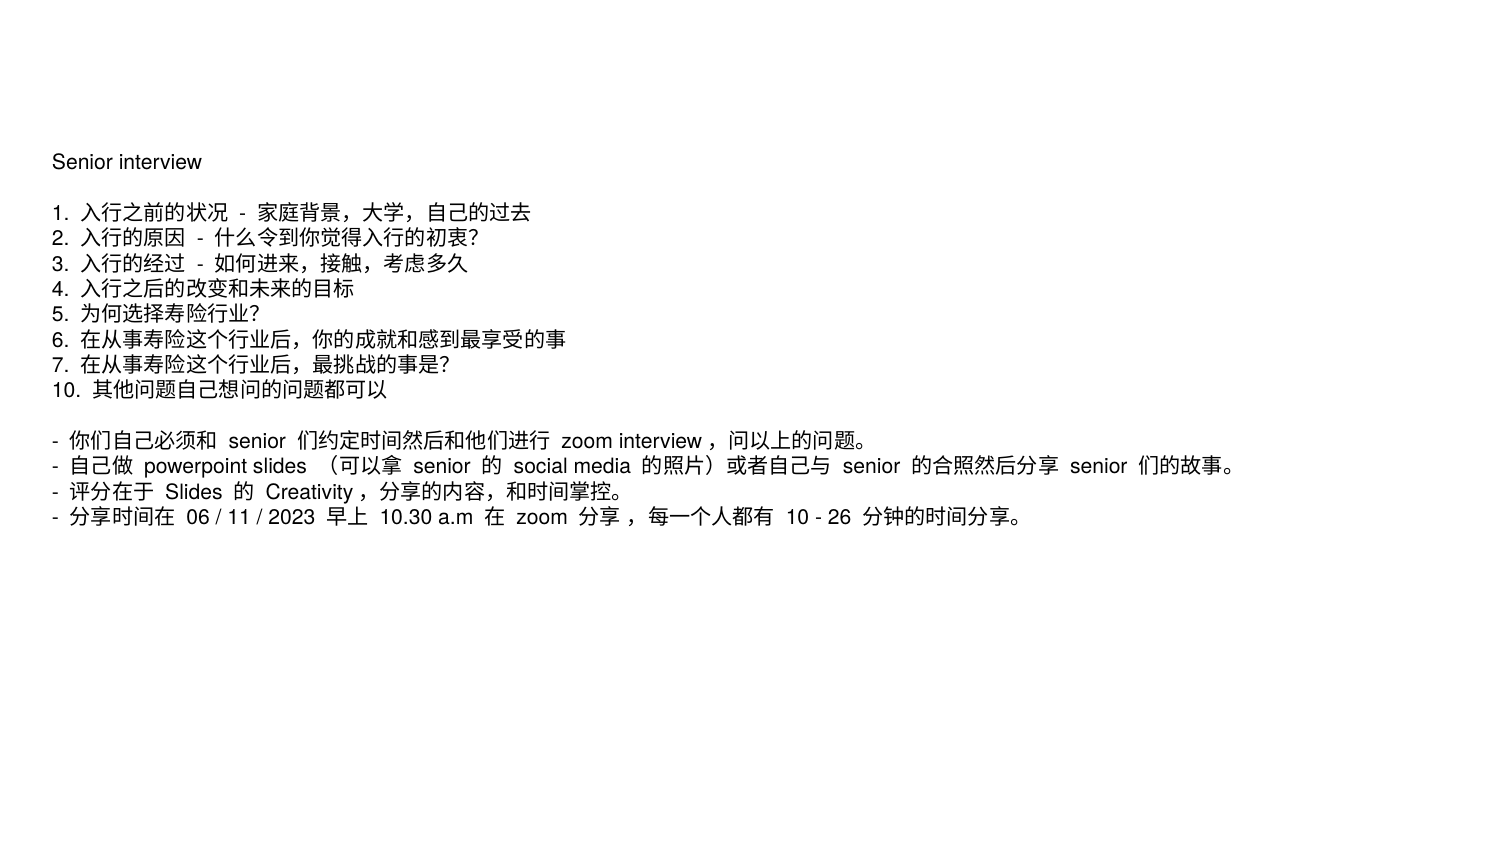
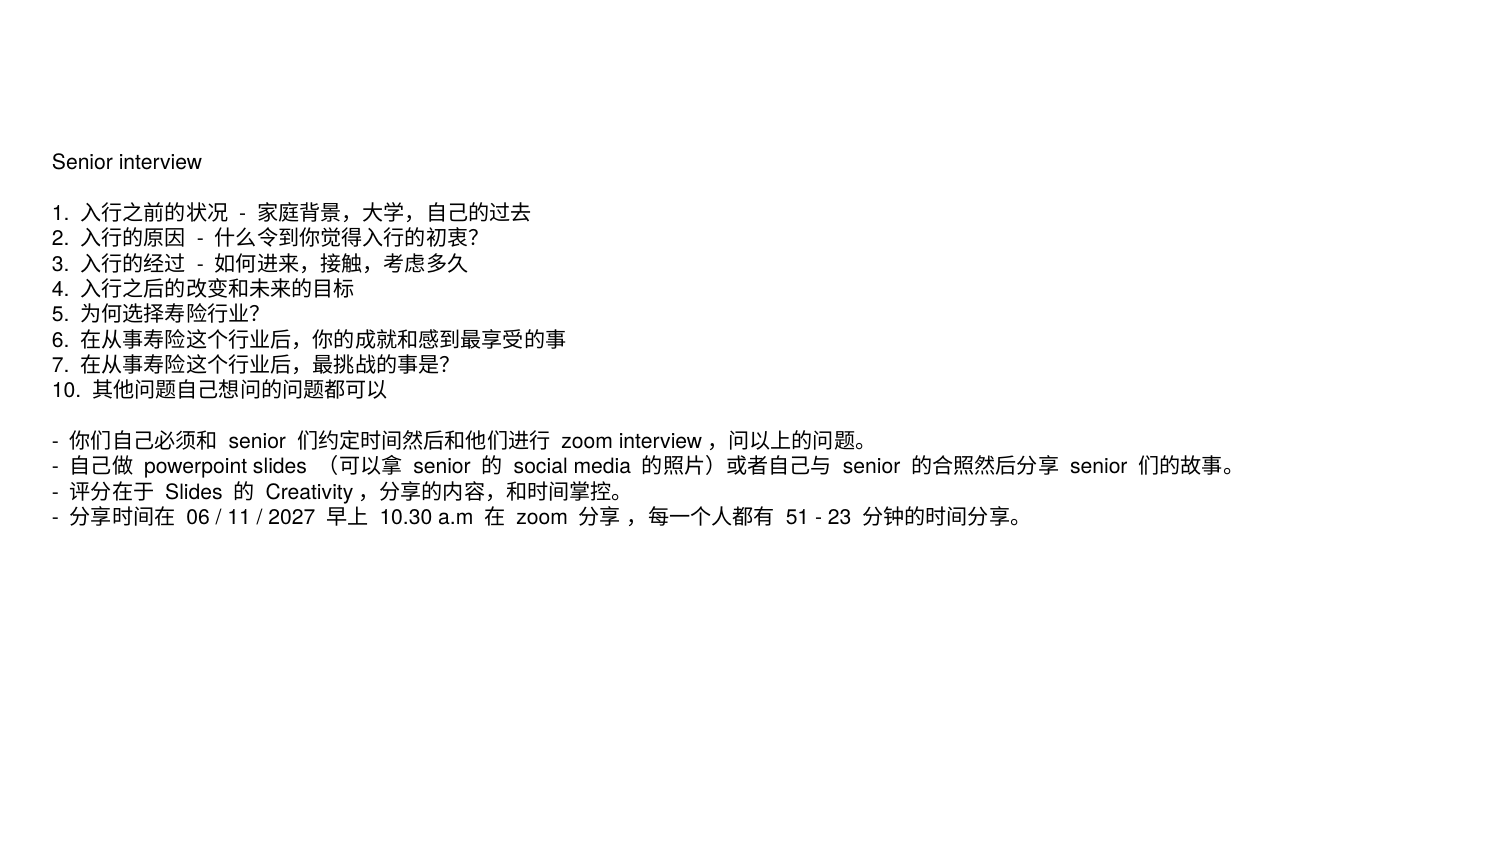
2023: 2023 -> 2027
10 at (798, 518): 10 -> 51
26: 26 -> 23
